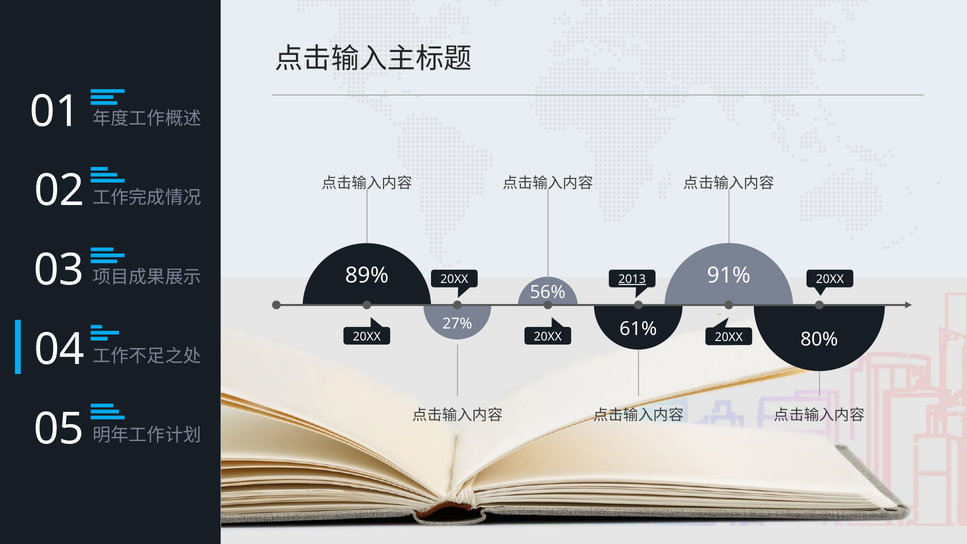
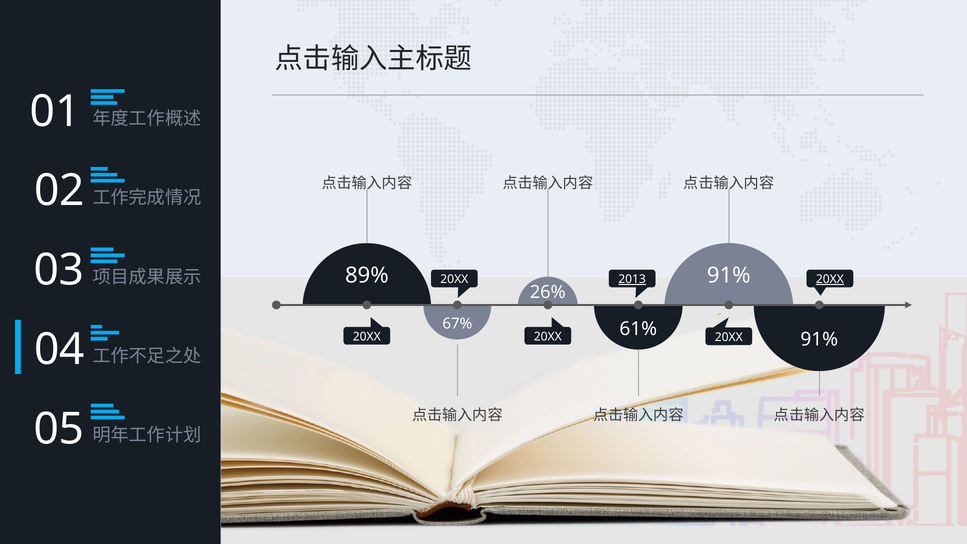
20XX at (830, 279) underline: none -> present
56%: 56% -> 26%
27%: 27% -> 67%
80% at (819, 340): 80% -> 91%
